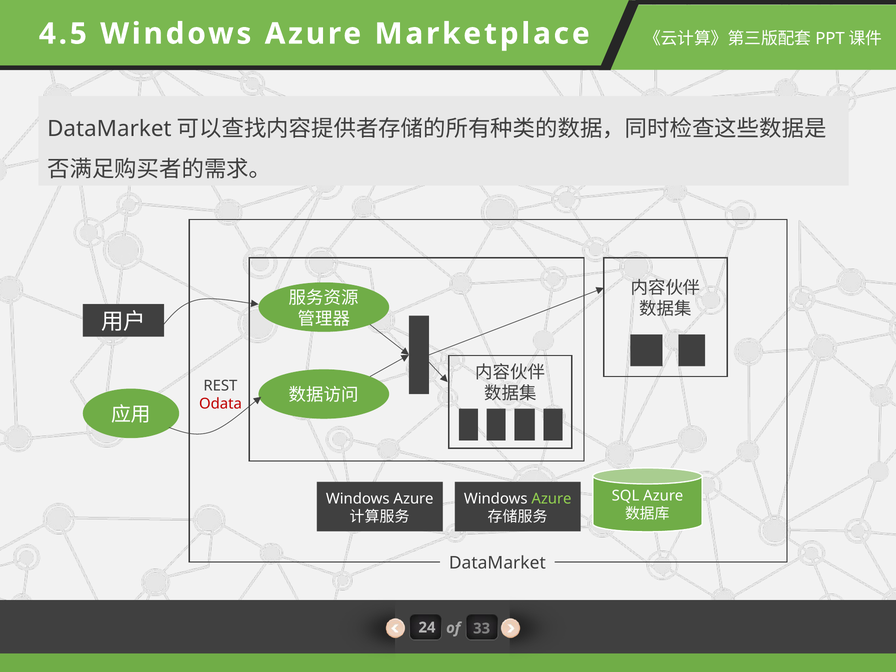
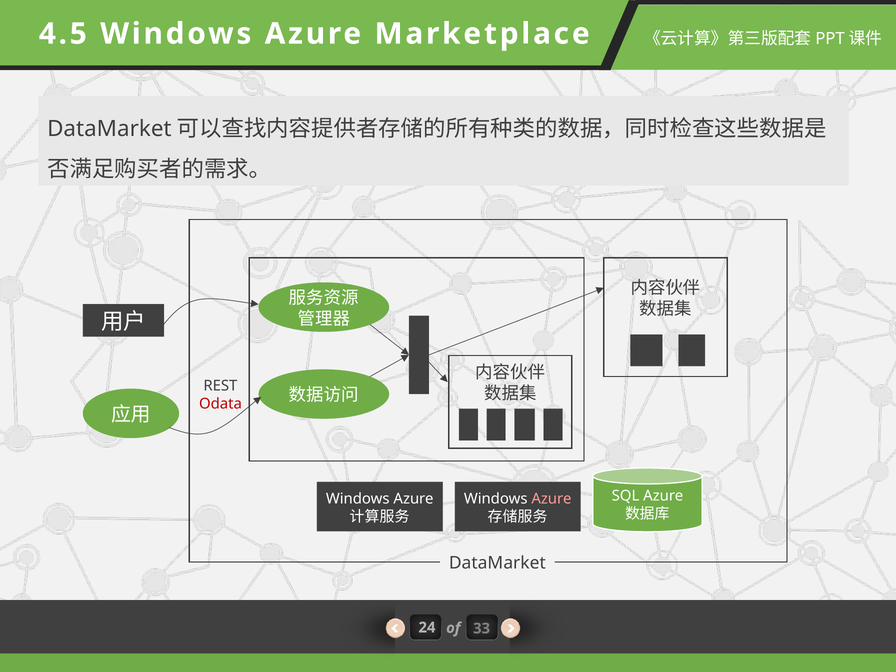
Azure at (551, 499) colour: light green -> pink
